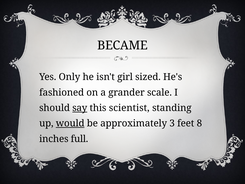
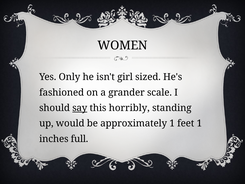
BECAME: BECAME -> WOMEN
scientist: scientist -> horribly
would underline: present -> none
approximately 3: 3 -> 1
feet 8: 8 -> 1
